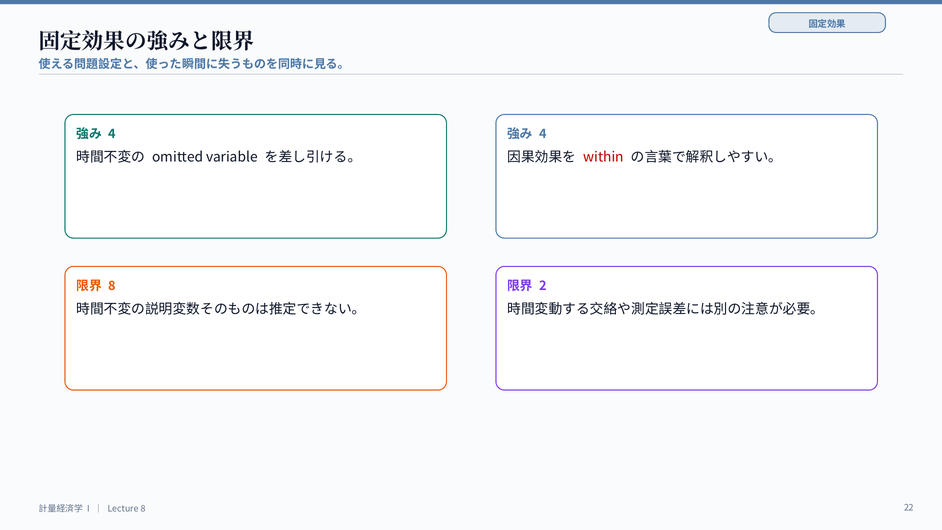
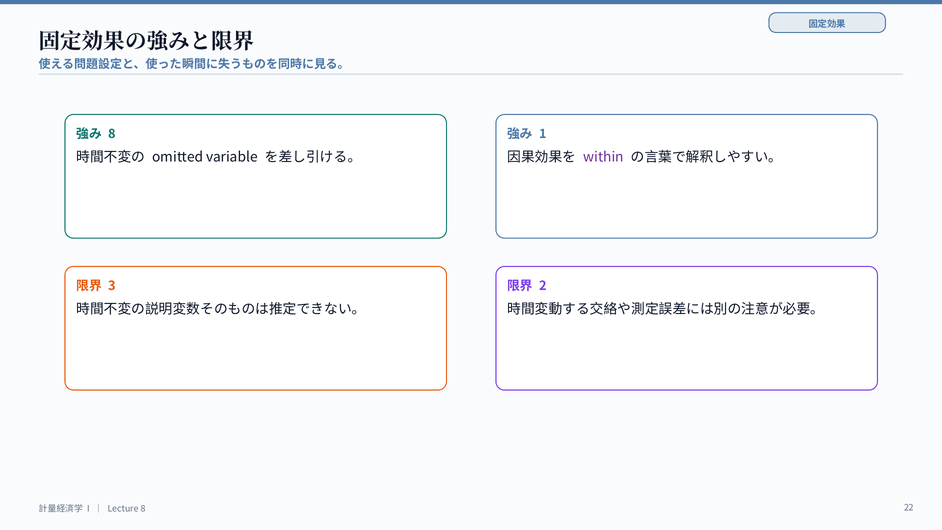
4 at (112, 134): 4 -> 8
4 at (543, 134): 4 -> 1
within colour: red -> purple
8 at (112, 286): 8 -> 3
